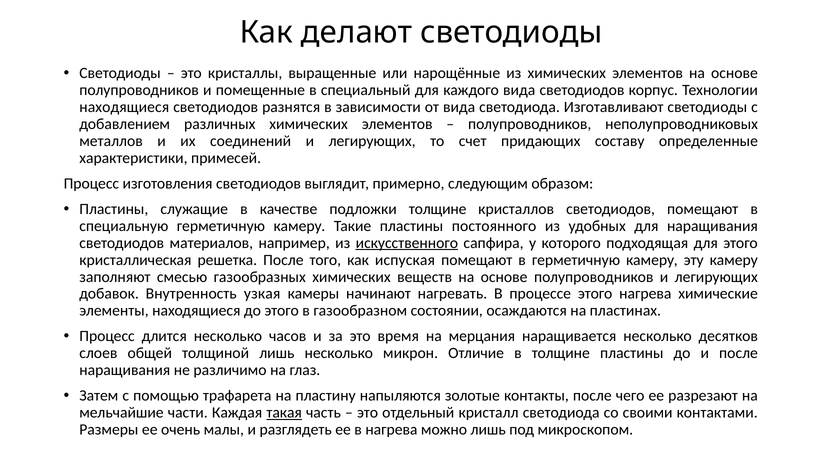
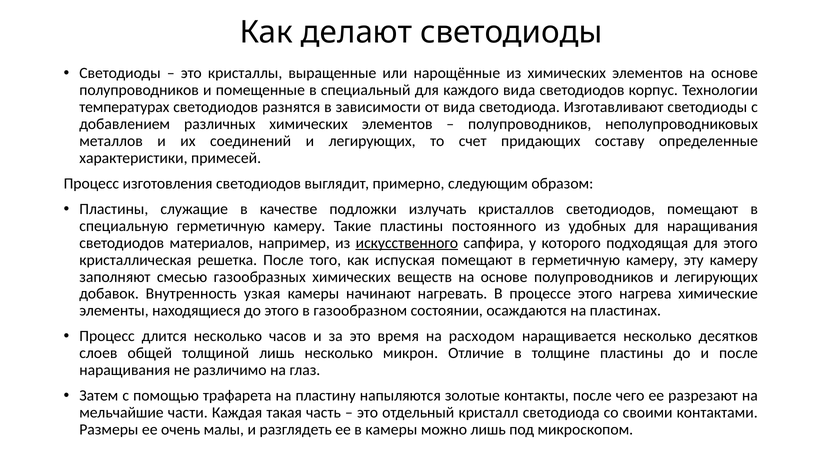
находящиеся at (124, 107): находящиеся -> температурах
подложки толщине: толщине -> излучать
мерцания: мерцания -> расходом
такая underline: present -> none
в нагрева: нагрева -> камеры
